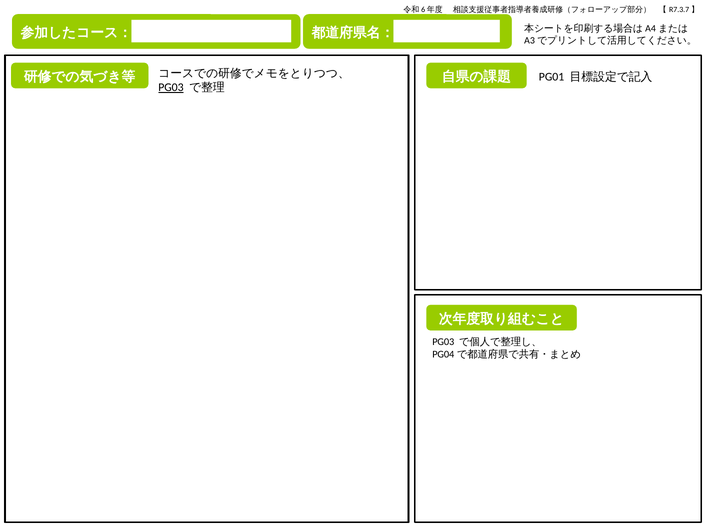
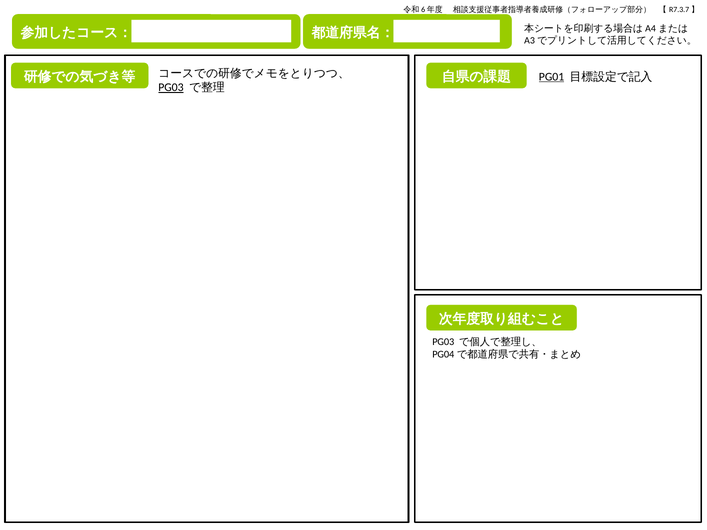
PG01 underline: none -> present
